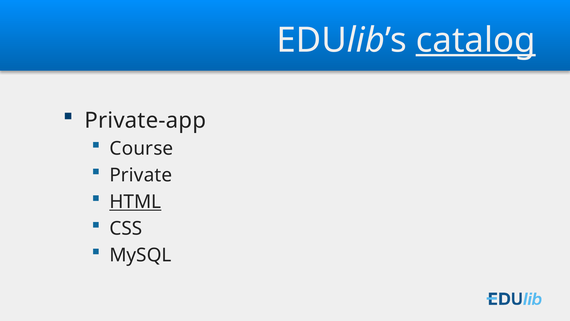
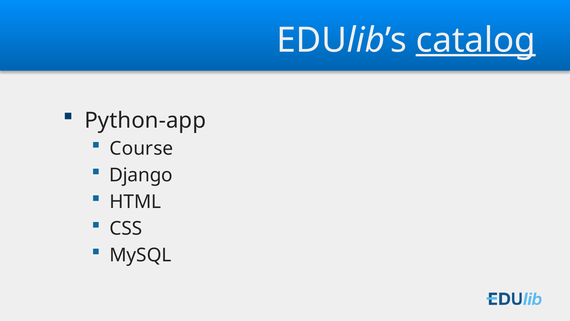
Private-app: Private-app -> Python-app
Private: Private -> Django
HTML underline: present -> none
